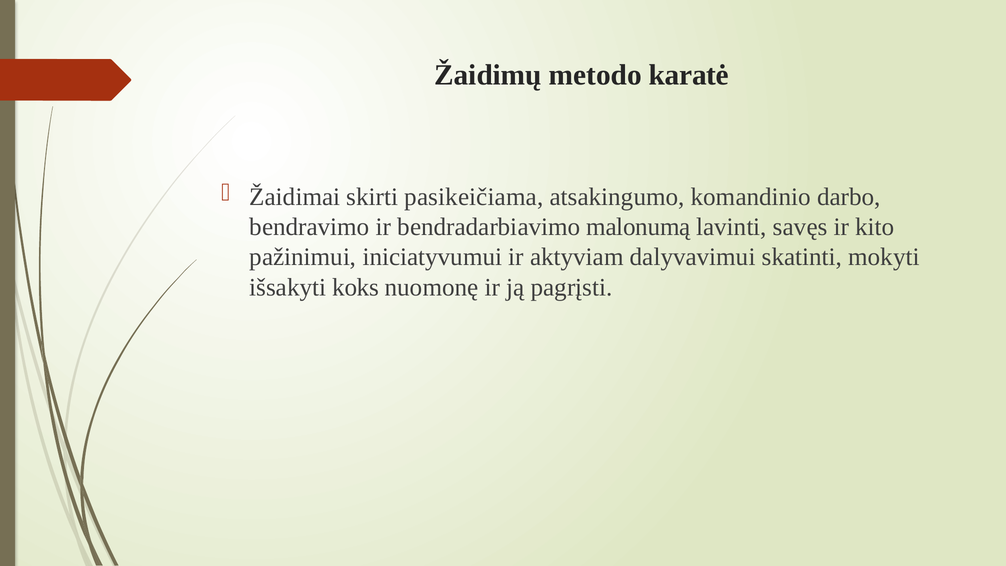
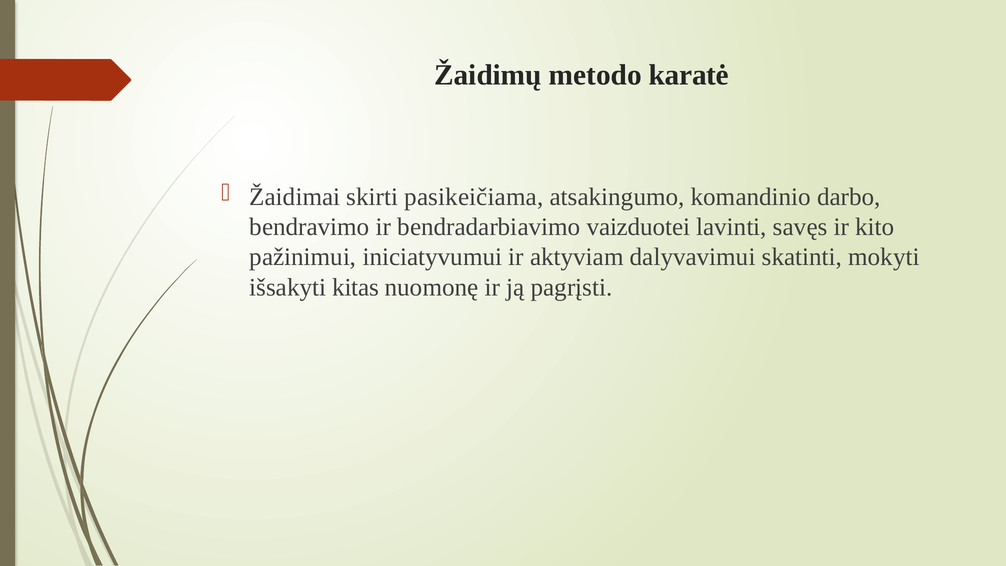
malonumą: malonumą -> vaizduotei
koks: koks -> kitas
